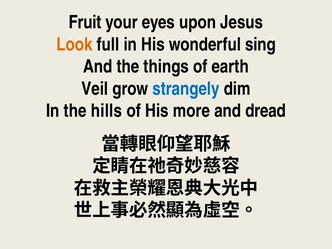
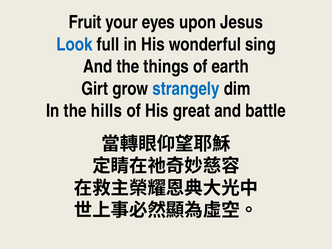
Look colour: orange -> blue
Veil: Veil -> Girt
more: more -> great
dread: dread -> battle
